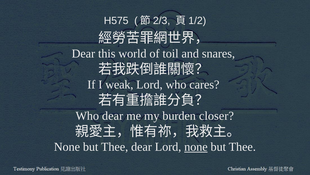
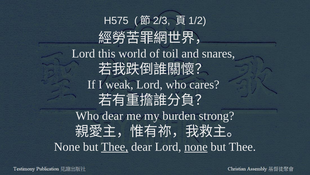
Dear at (83, 53): Dear -> Lord
closer: closer -> strong
Thee at (115, 146) underline: none -> present
